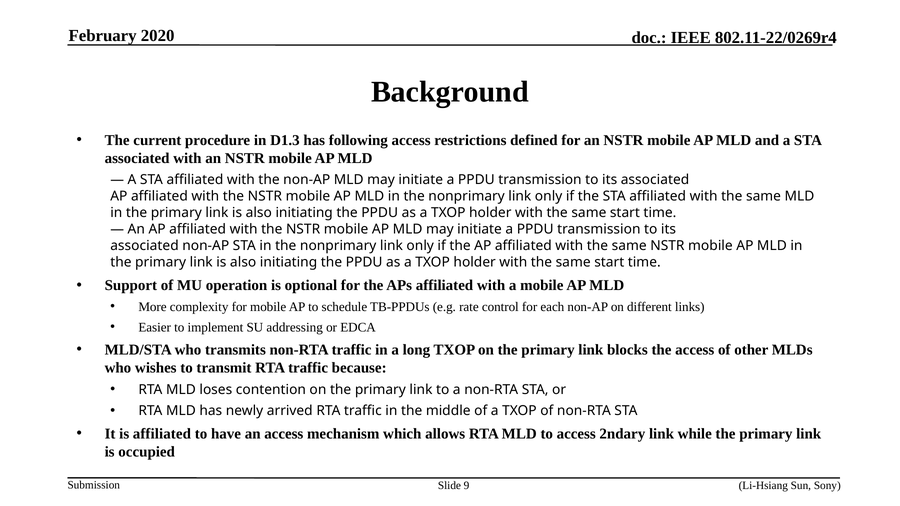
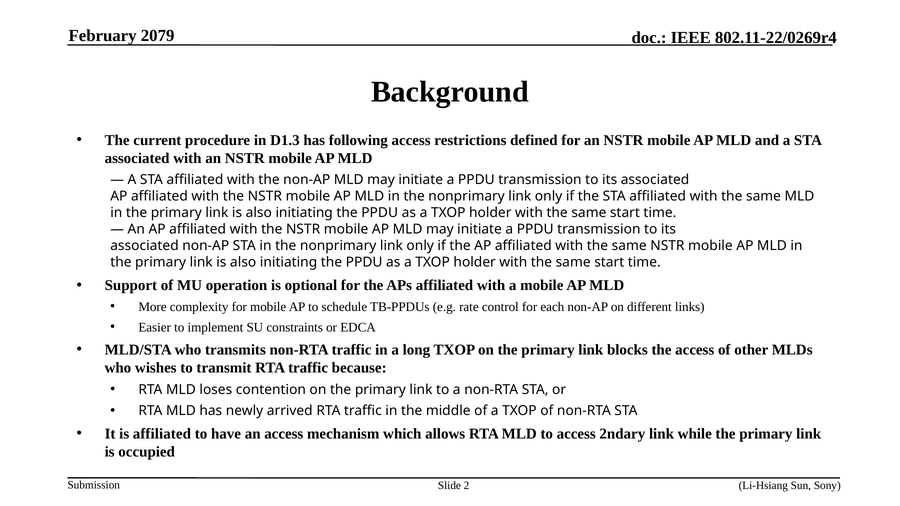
2020: 2020 -> 2079
addressing: addressing -> constraints
9: 9 -> 2
